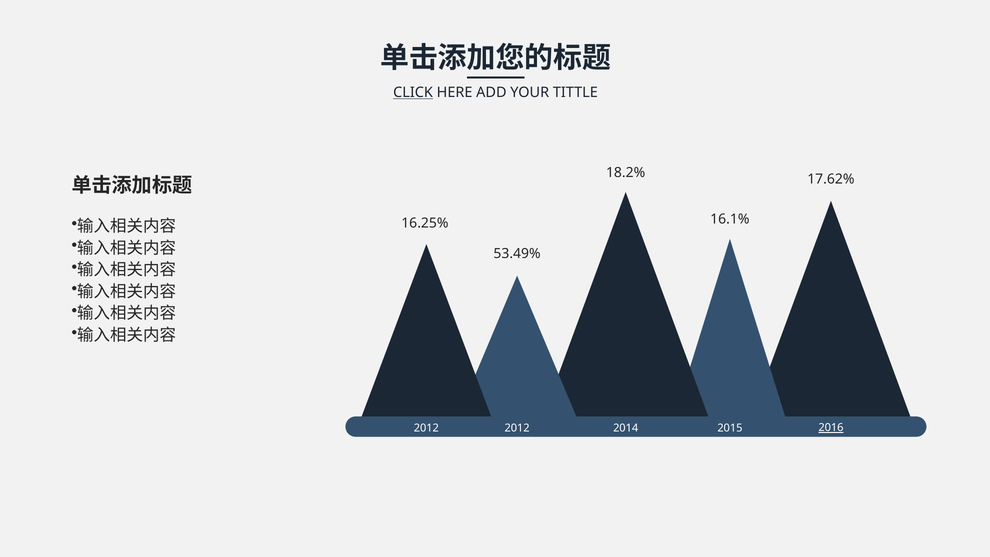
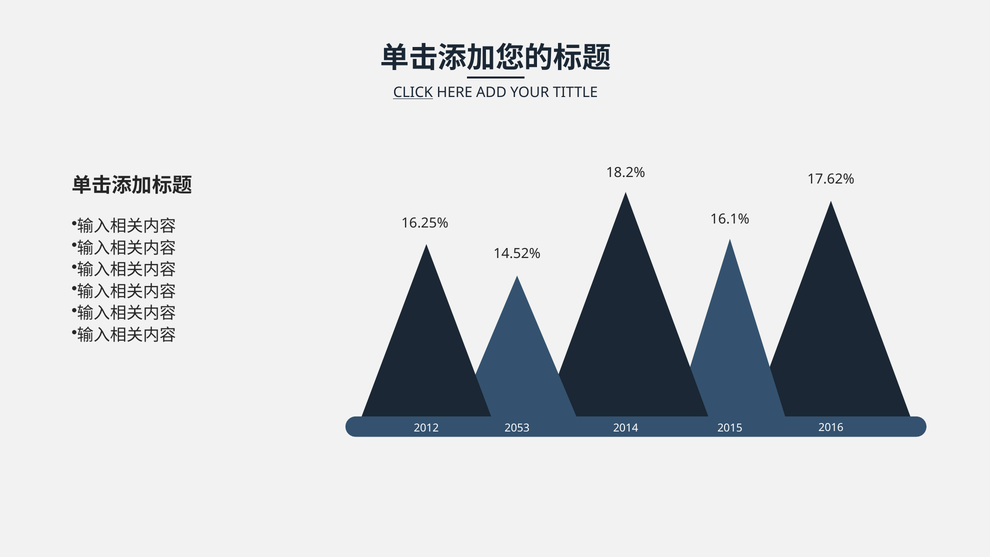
53.49%: 53.49% -> 14.52%
2012 2012: 2012 -> 2053
2016 underline: present -> none
